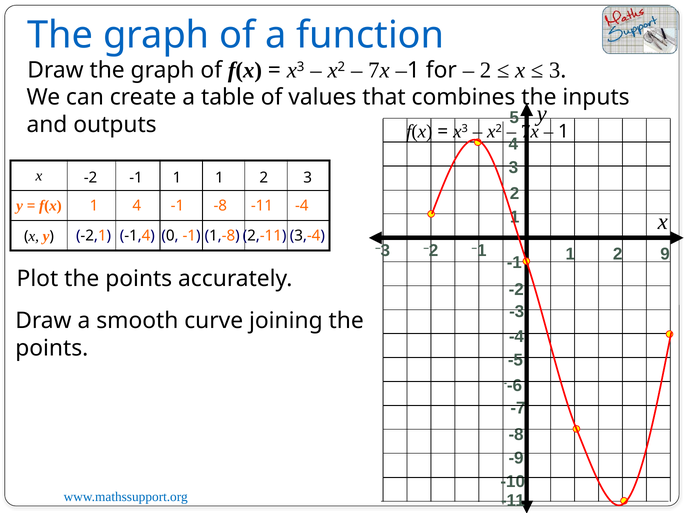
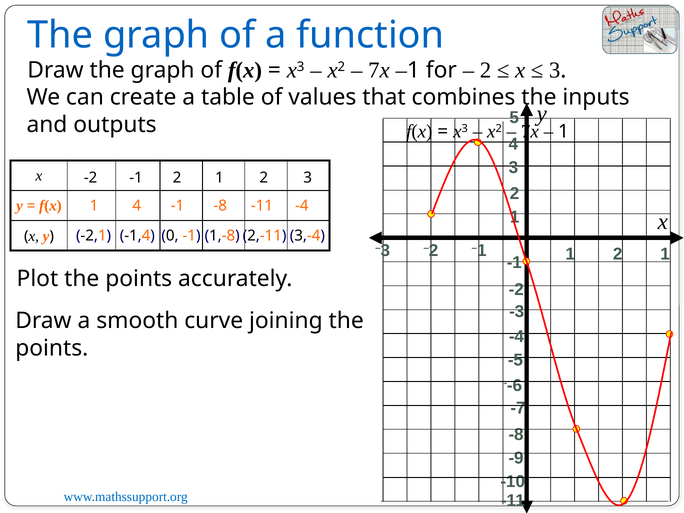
1 at (177, 178): 1 -> 2
1 2 9: 9 -> 1
